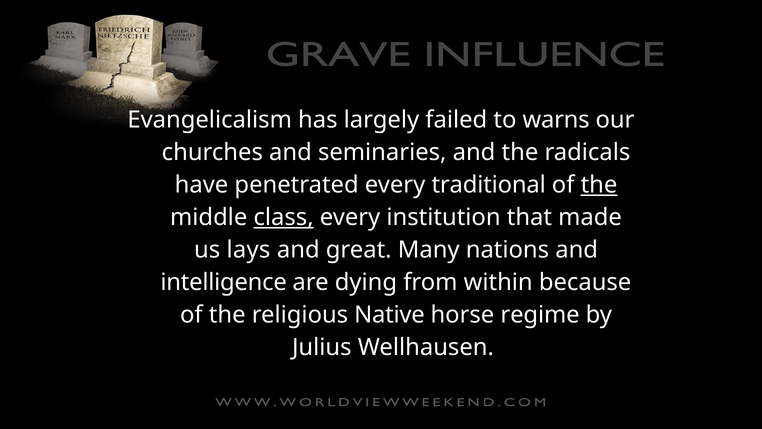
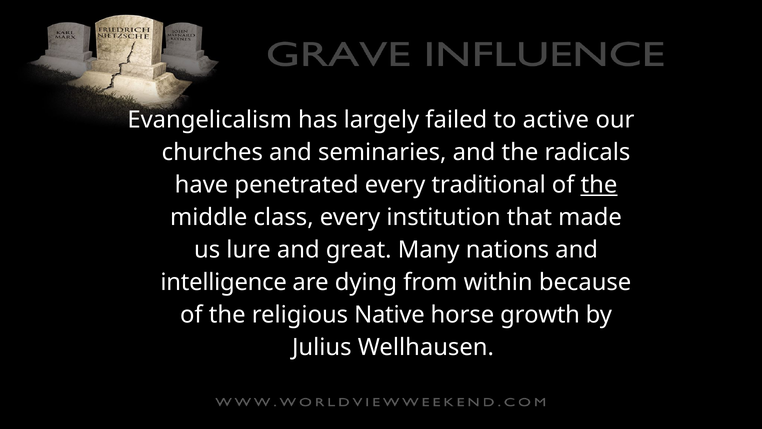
warns: warns -> active
class underline: present -> none
lays: lays -> lure
regime: regime -> growth
